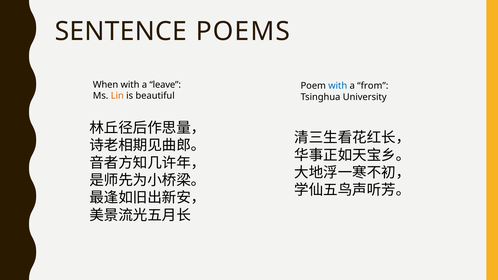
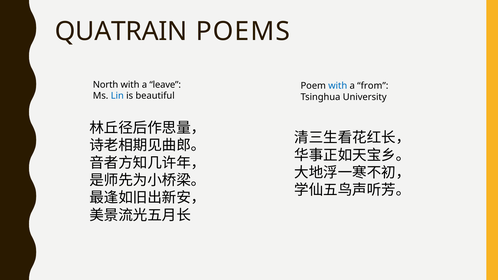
SENTENCE: SENTENCE -> QUATRAIN
When: When -> North
Lin colour: orange -> blue
